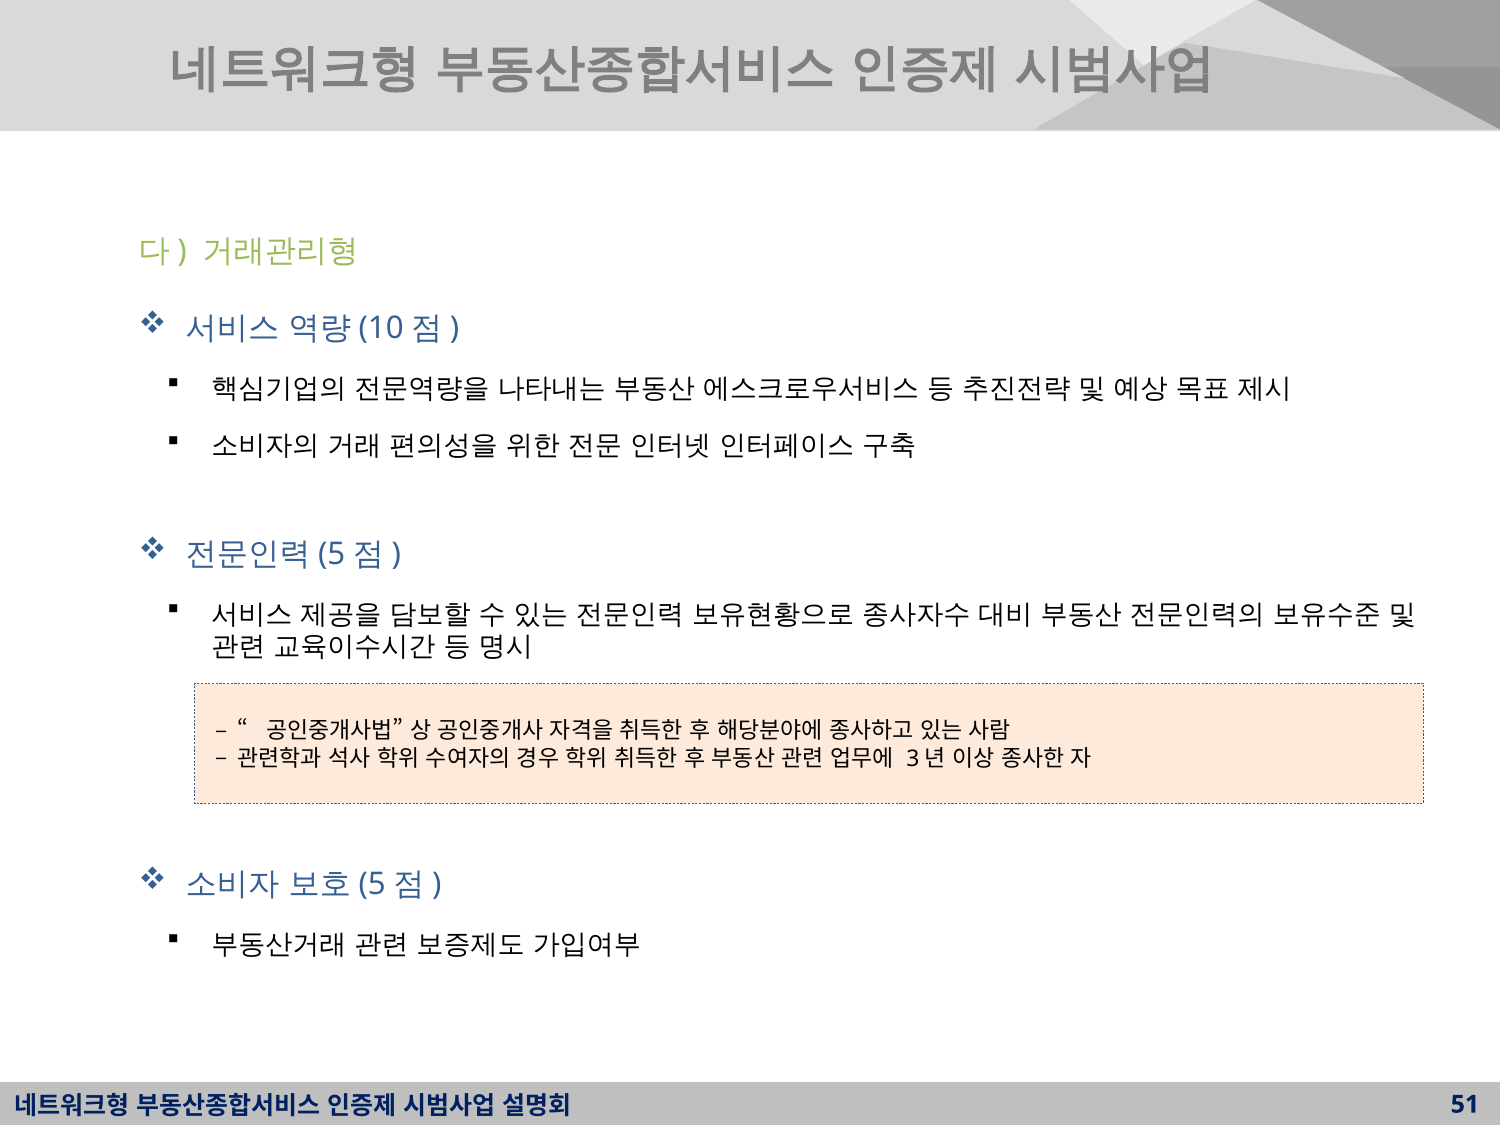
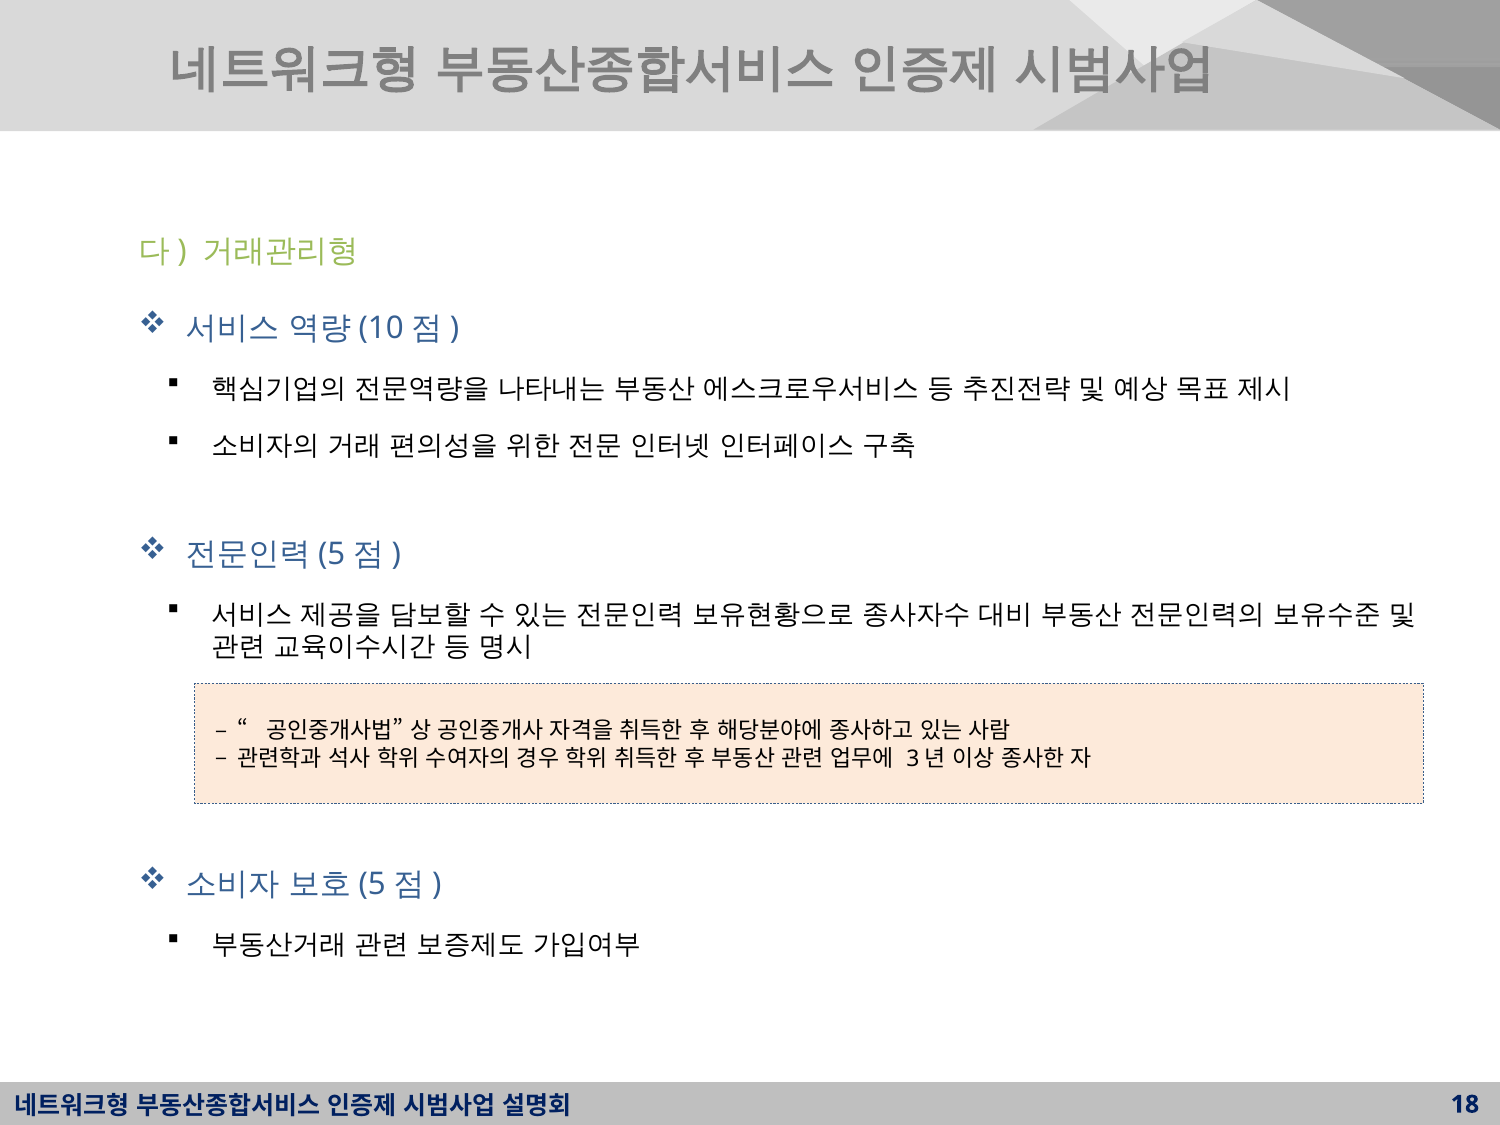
51: 51 -> 18
